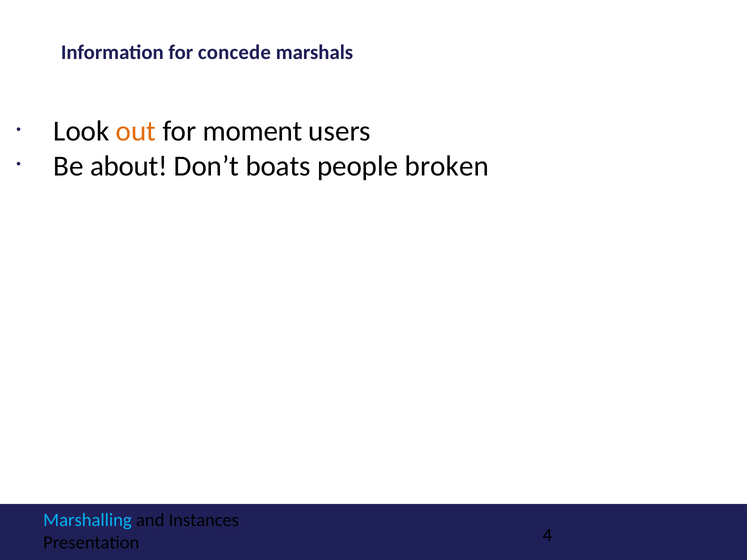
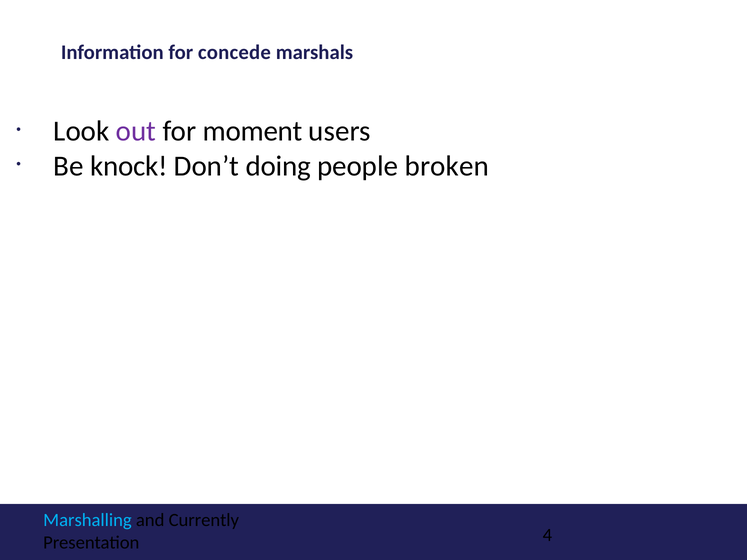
out colour: orange -> purple
about: about -> knock
boats: boats -> doing
Instances: Instances -> Currently
